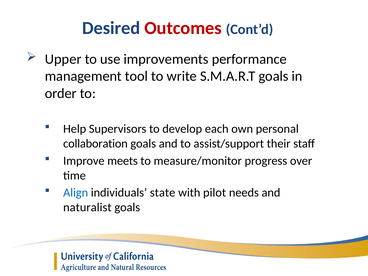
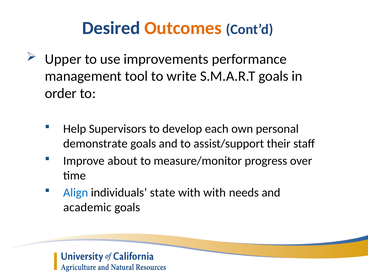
Outcomes colour: red -> orange
collaboration: collaboration -> demonstrate
meets: meets -> about
with pilot: pilot -> with
naturalist: naturalist -> academic
